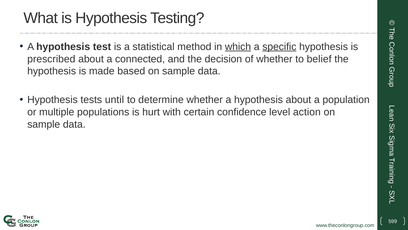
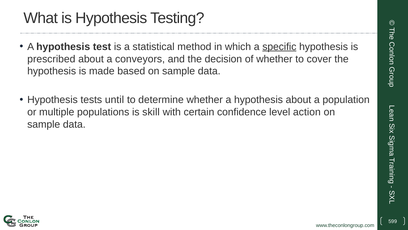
which underline: present -> none
connected: connected -> conveyors
belief: belief -> cover
hurt: hurt -> skill
